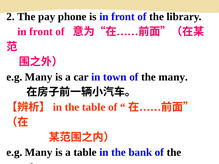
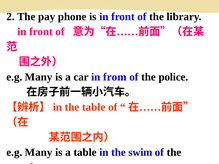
town: town -> from
the many: many -> police
bank: bank -> swim
